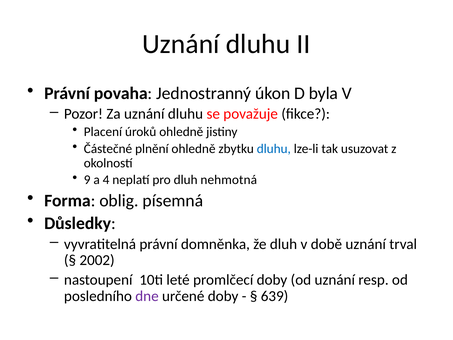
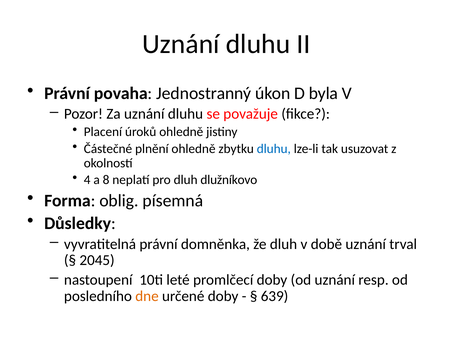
9: 9 -> 4
4: 4 -> 8
nehmotná: nehmotná -> dlužníkovo
2002: 2002 -> 2045
dne colour: purple -> orange
